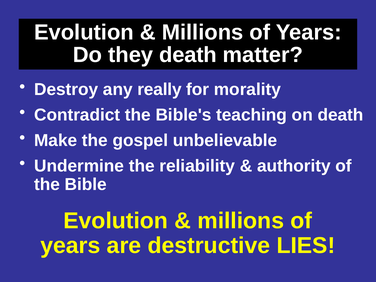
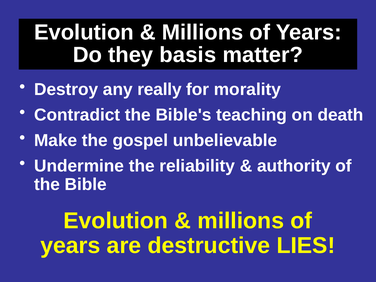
they death: death -> basis
